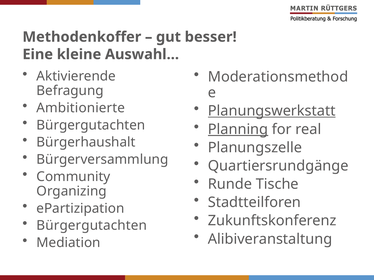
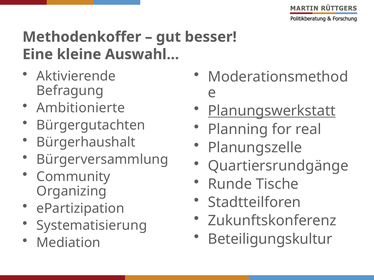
Planning underline: present -> none
Bürgergutachten at (92, 226): Bürgergutachten -> Systematisierung
Alibiveranstaltung: Alibiveranstaltung -> Beteiligungskultur
